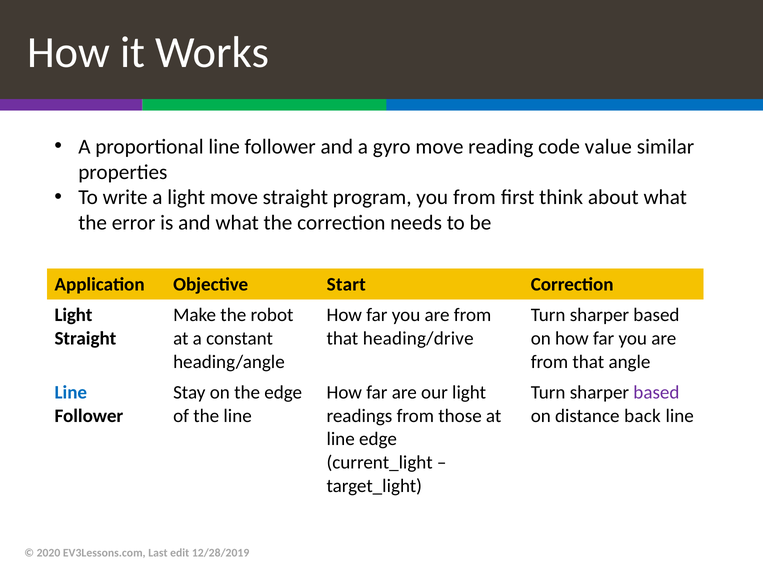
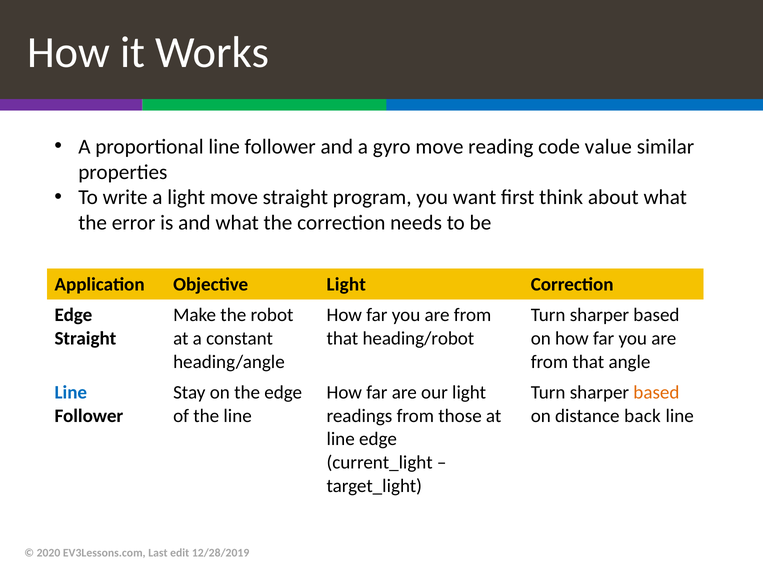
you from: from -> want
Objective Start: Start -> Light
Light at (73, 315): Light -> Edge
heading/drive: heading/drive -> heading/robot
based at (656, 393) colour: purple -> orange
